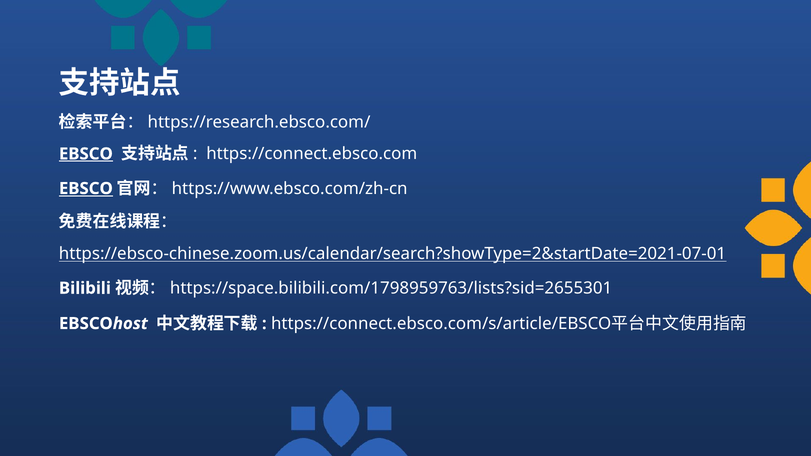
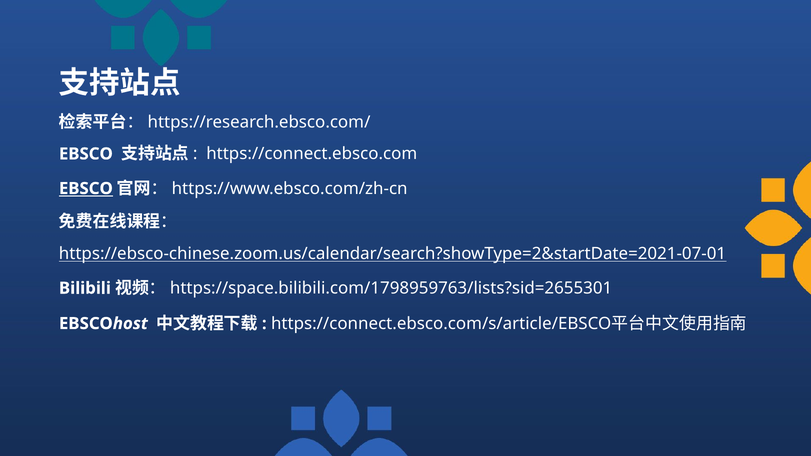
EBSCO at (86, 154) underline: present -> none
